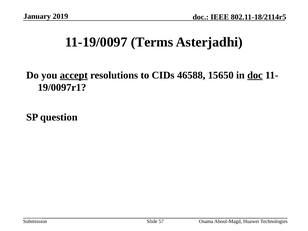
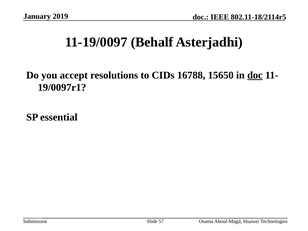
Terms: Terms -> Behalf
accept underline: present -> none
46588: 46588 -> 16788
question: question -> essential
